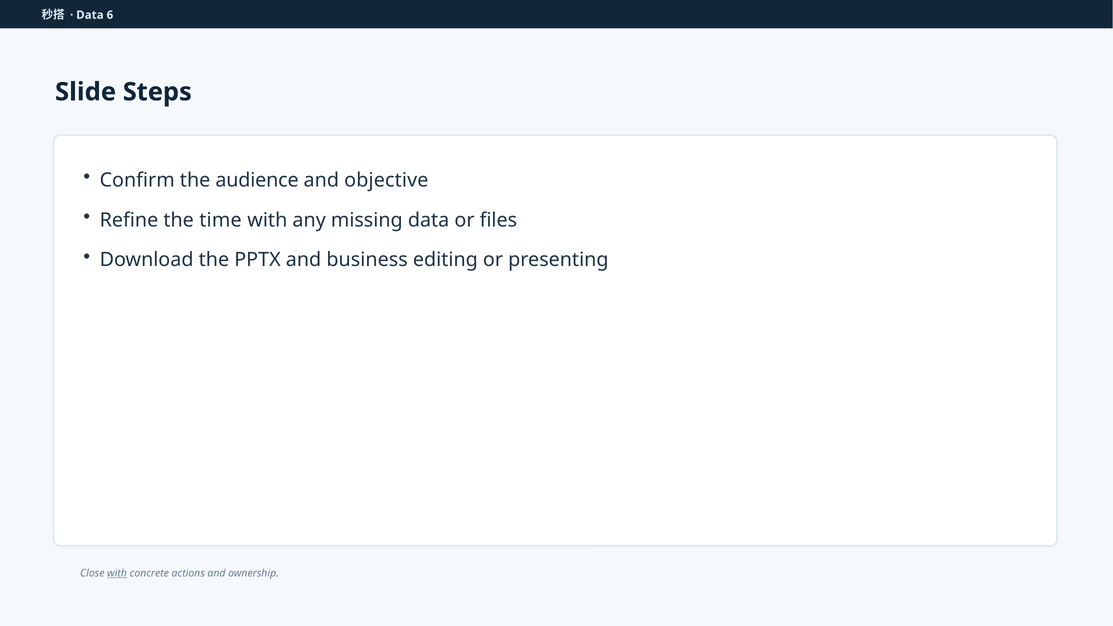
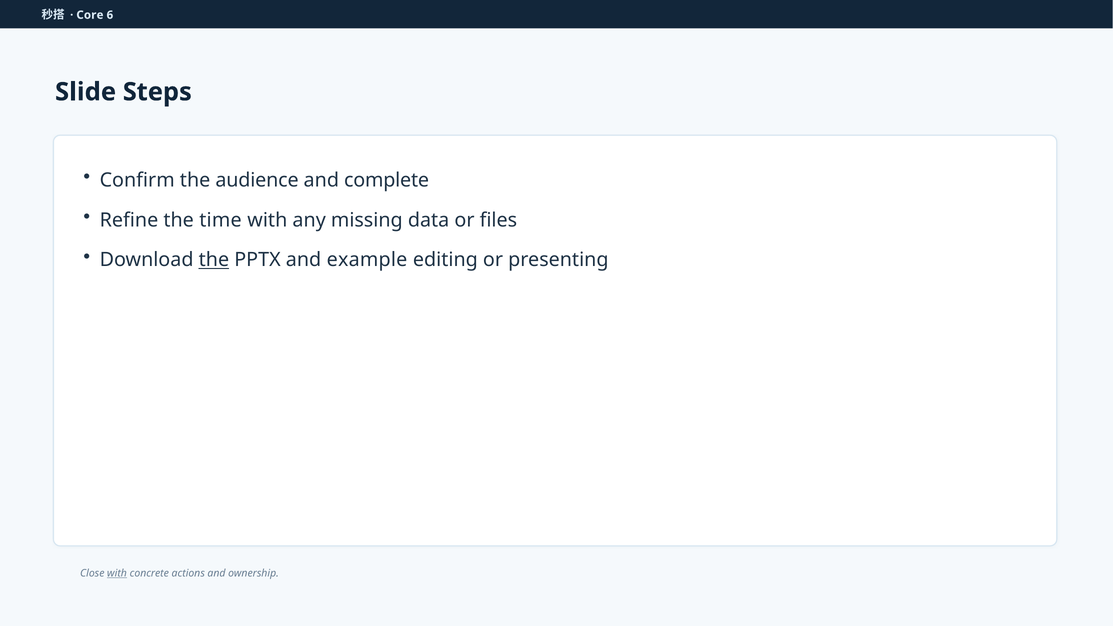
Data at (90, 15): Data -> Core
objective: objective -> complete
the at (214, 260) underline: none -> present
business: business -> example
